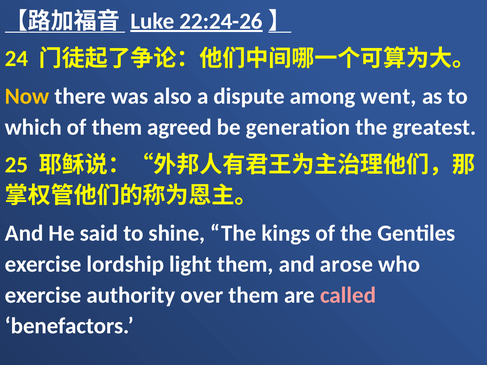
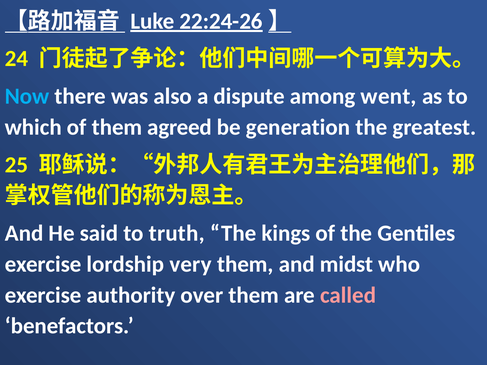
Now colour: yellow -> light blue
shine: shine -> truth
light: light -> very
arose: arose -> midst
